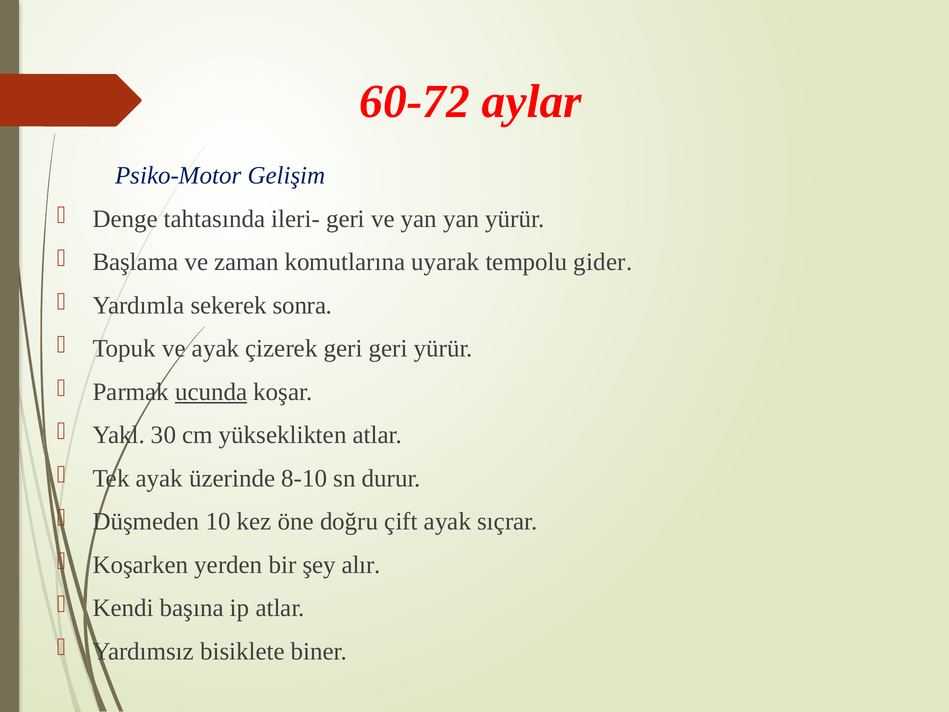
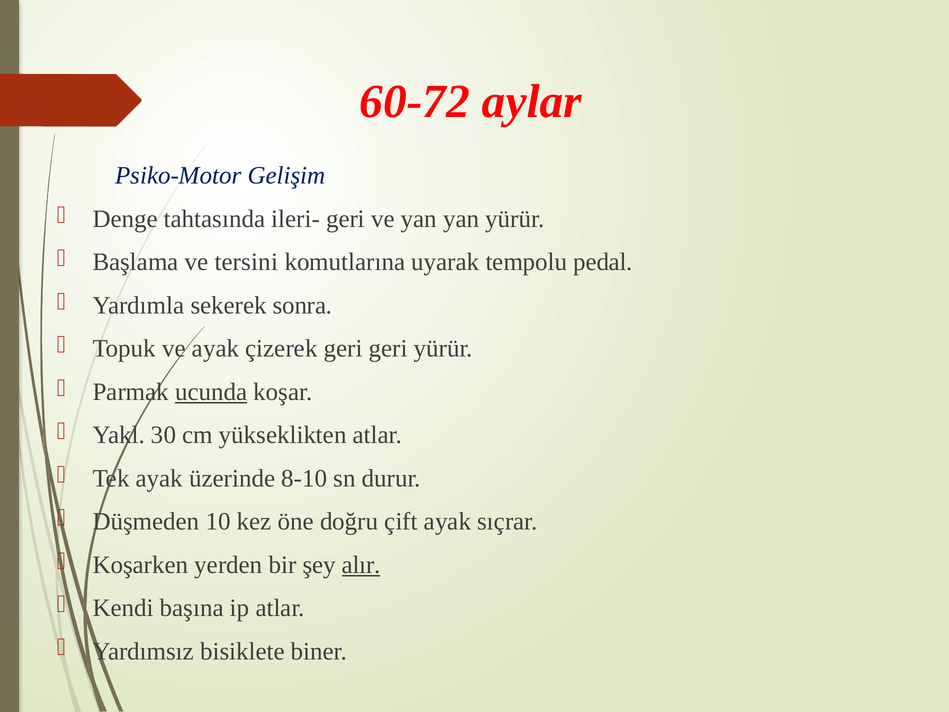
zaman: zaman -> tersini
gider: gider -> pedal
alır underline: none -> present
